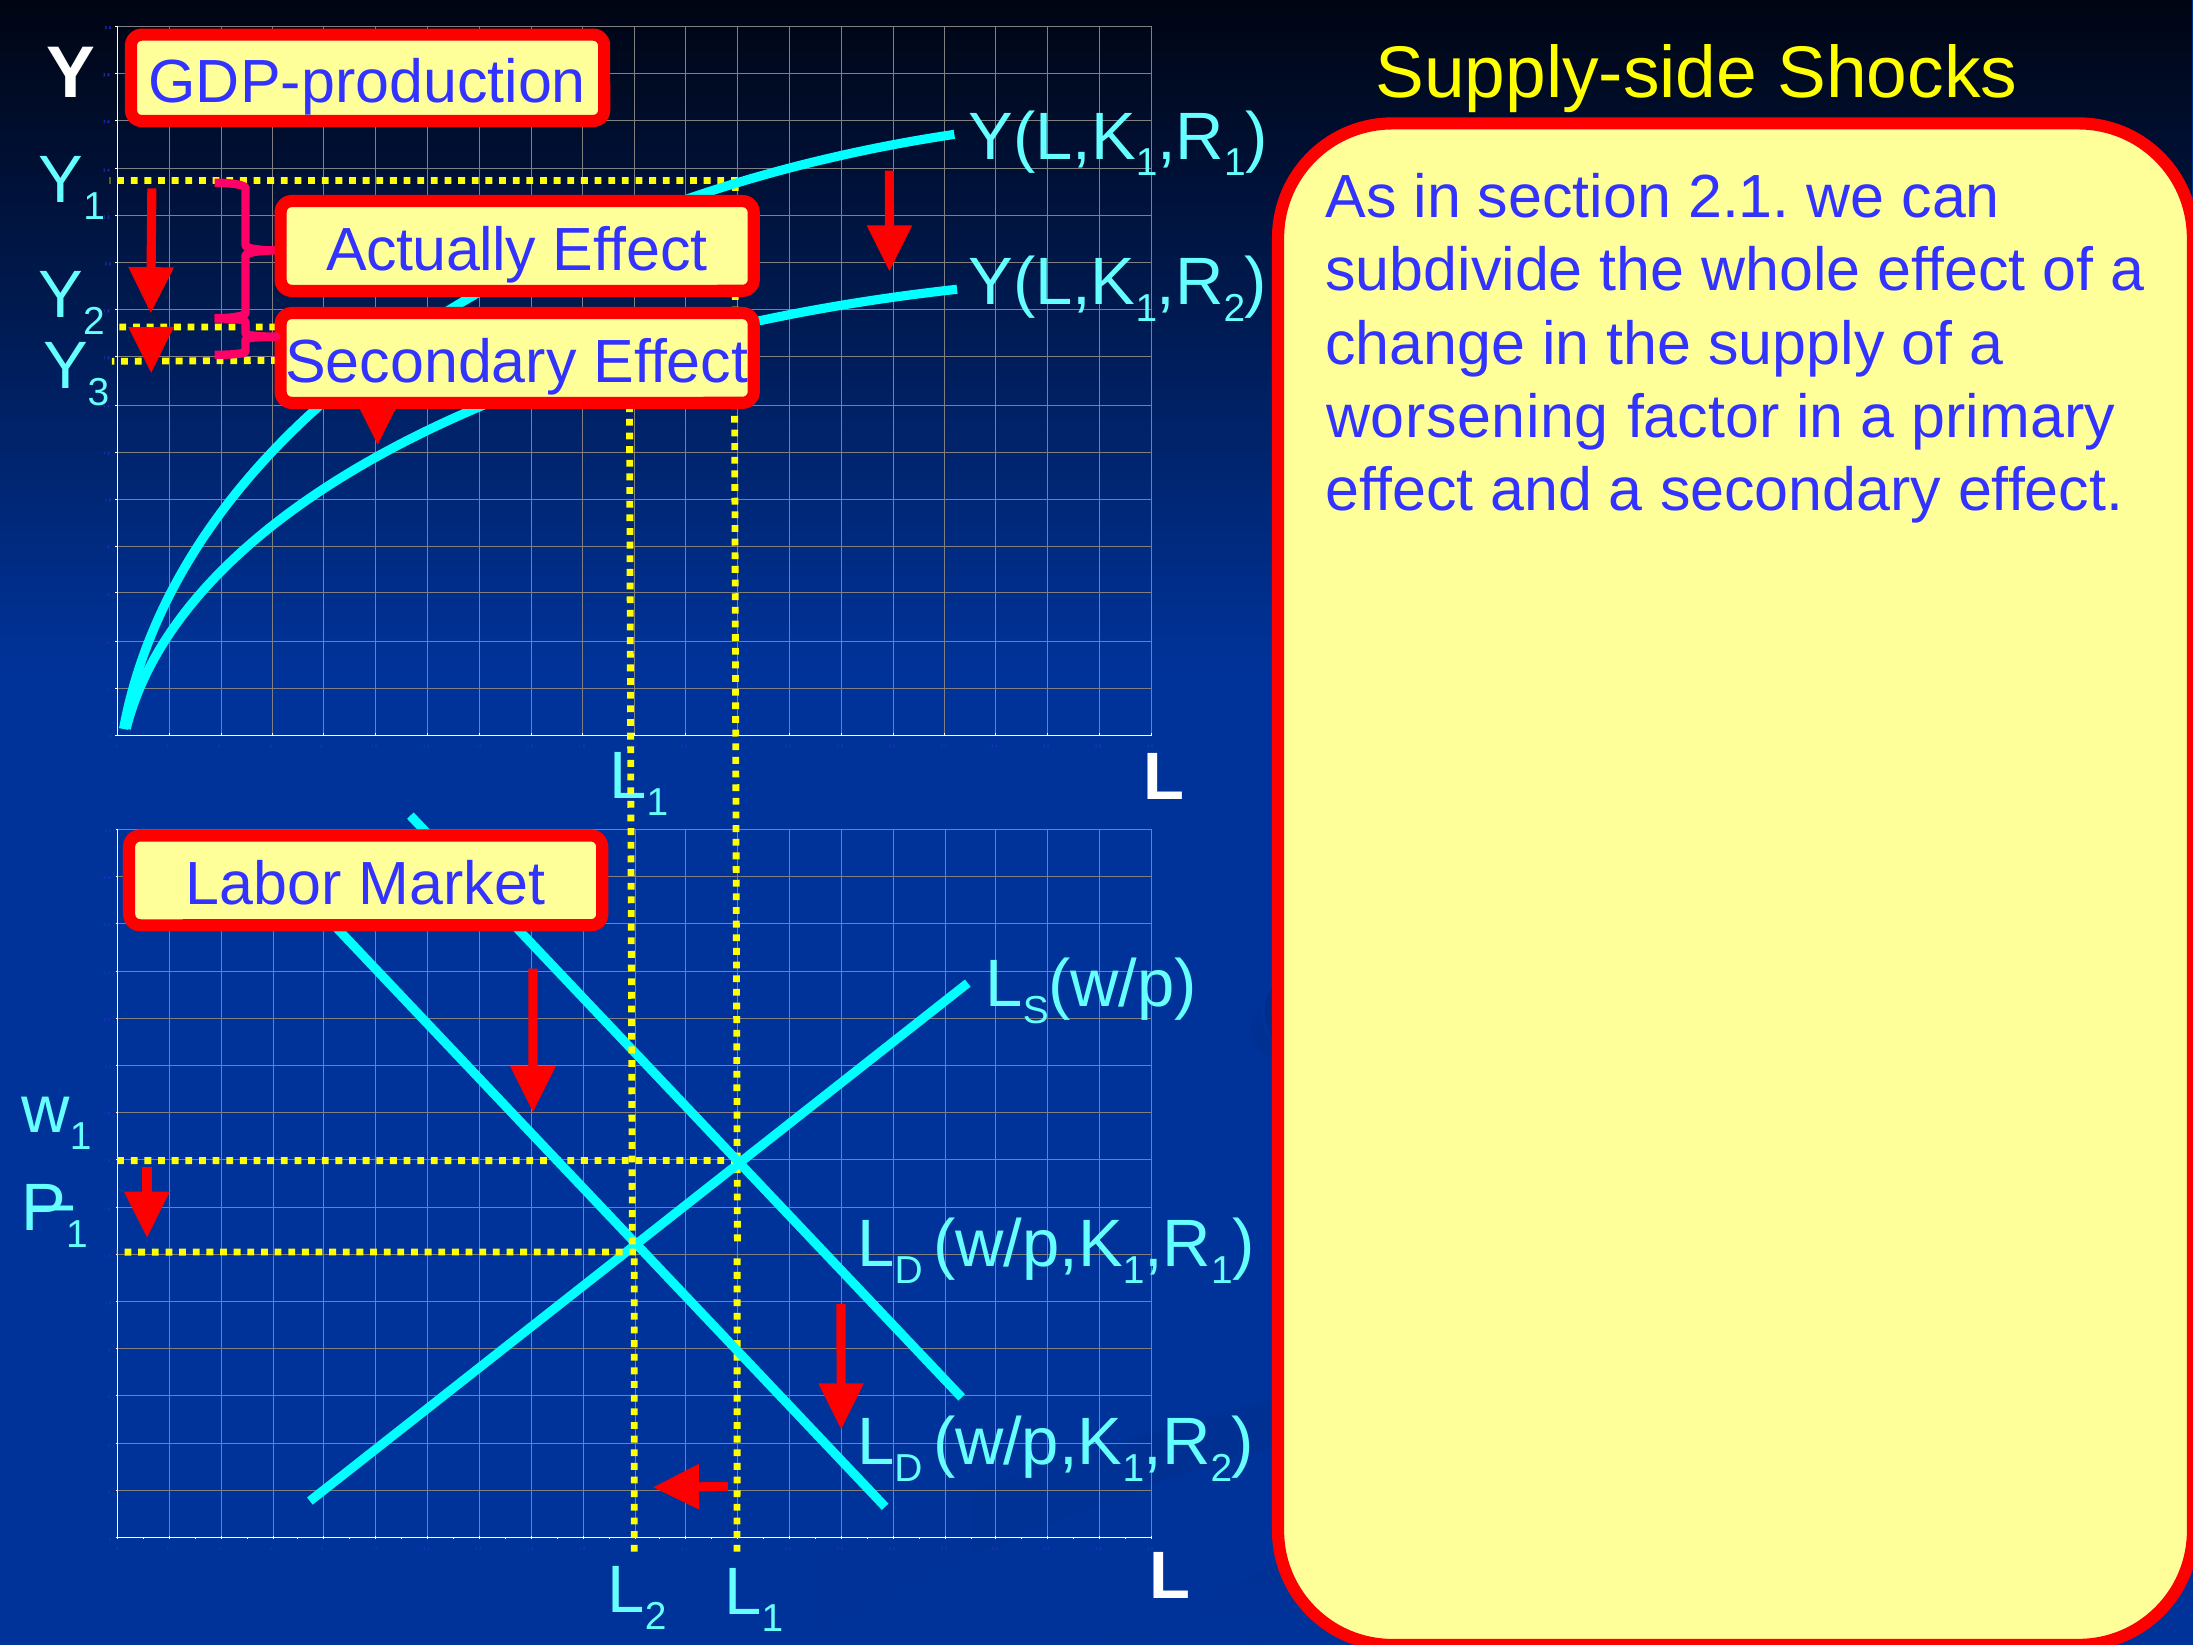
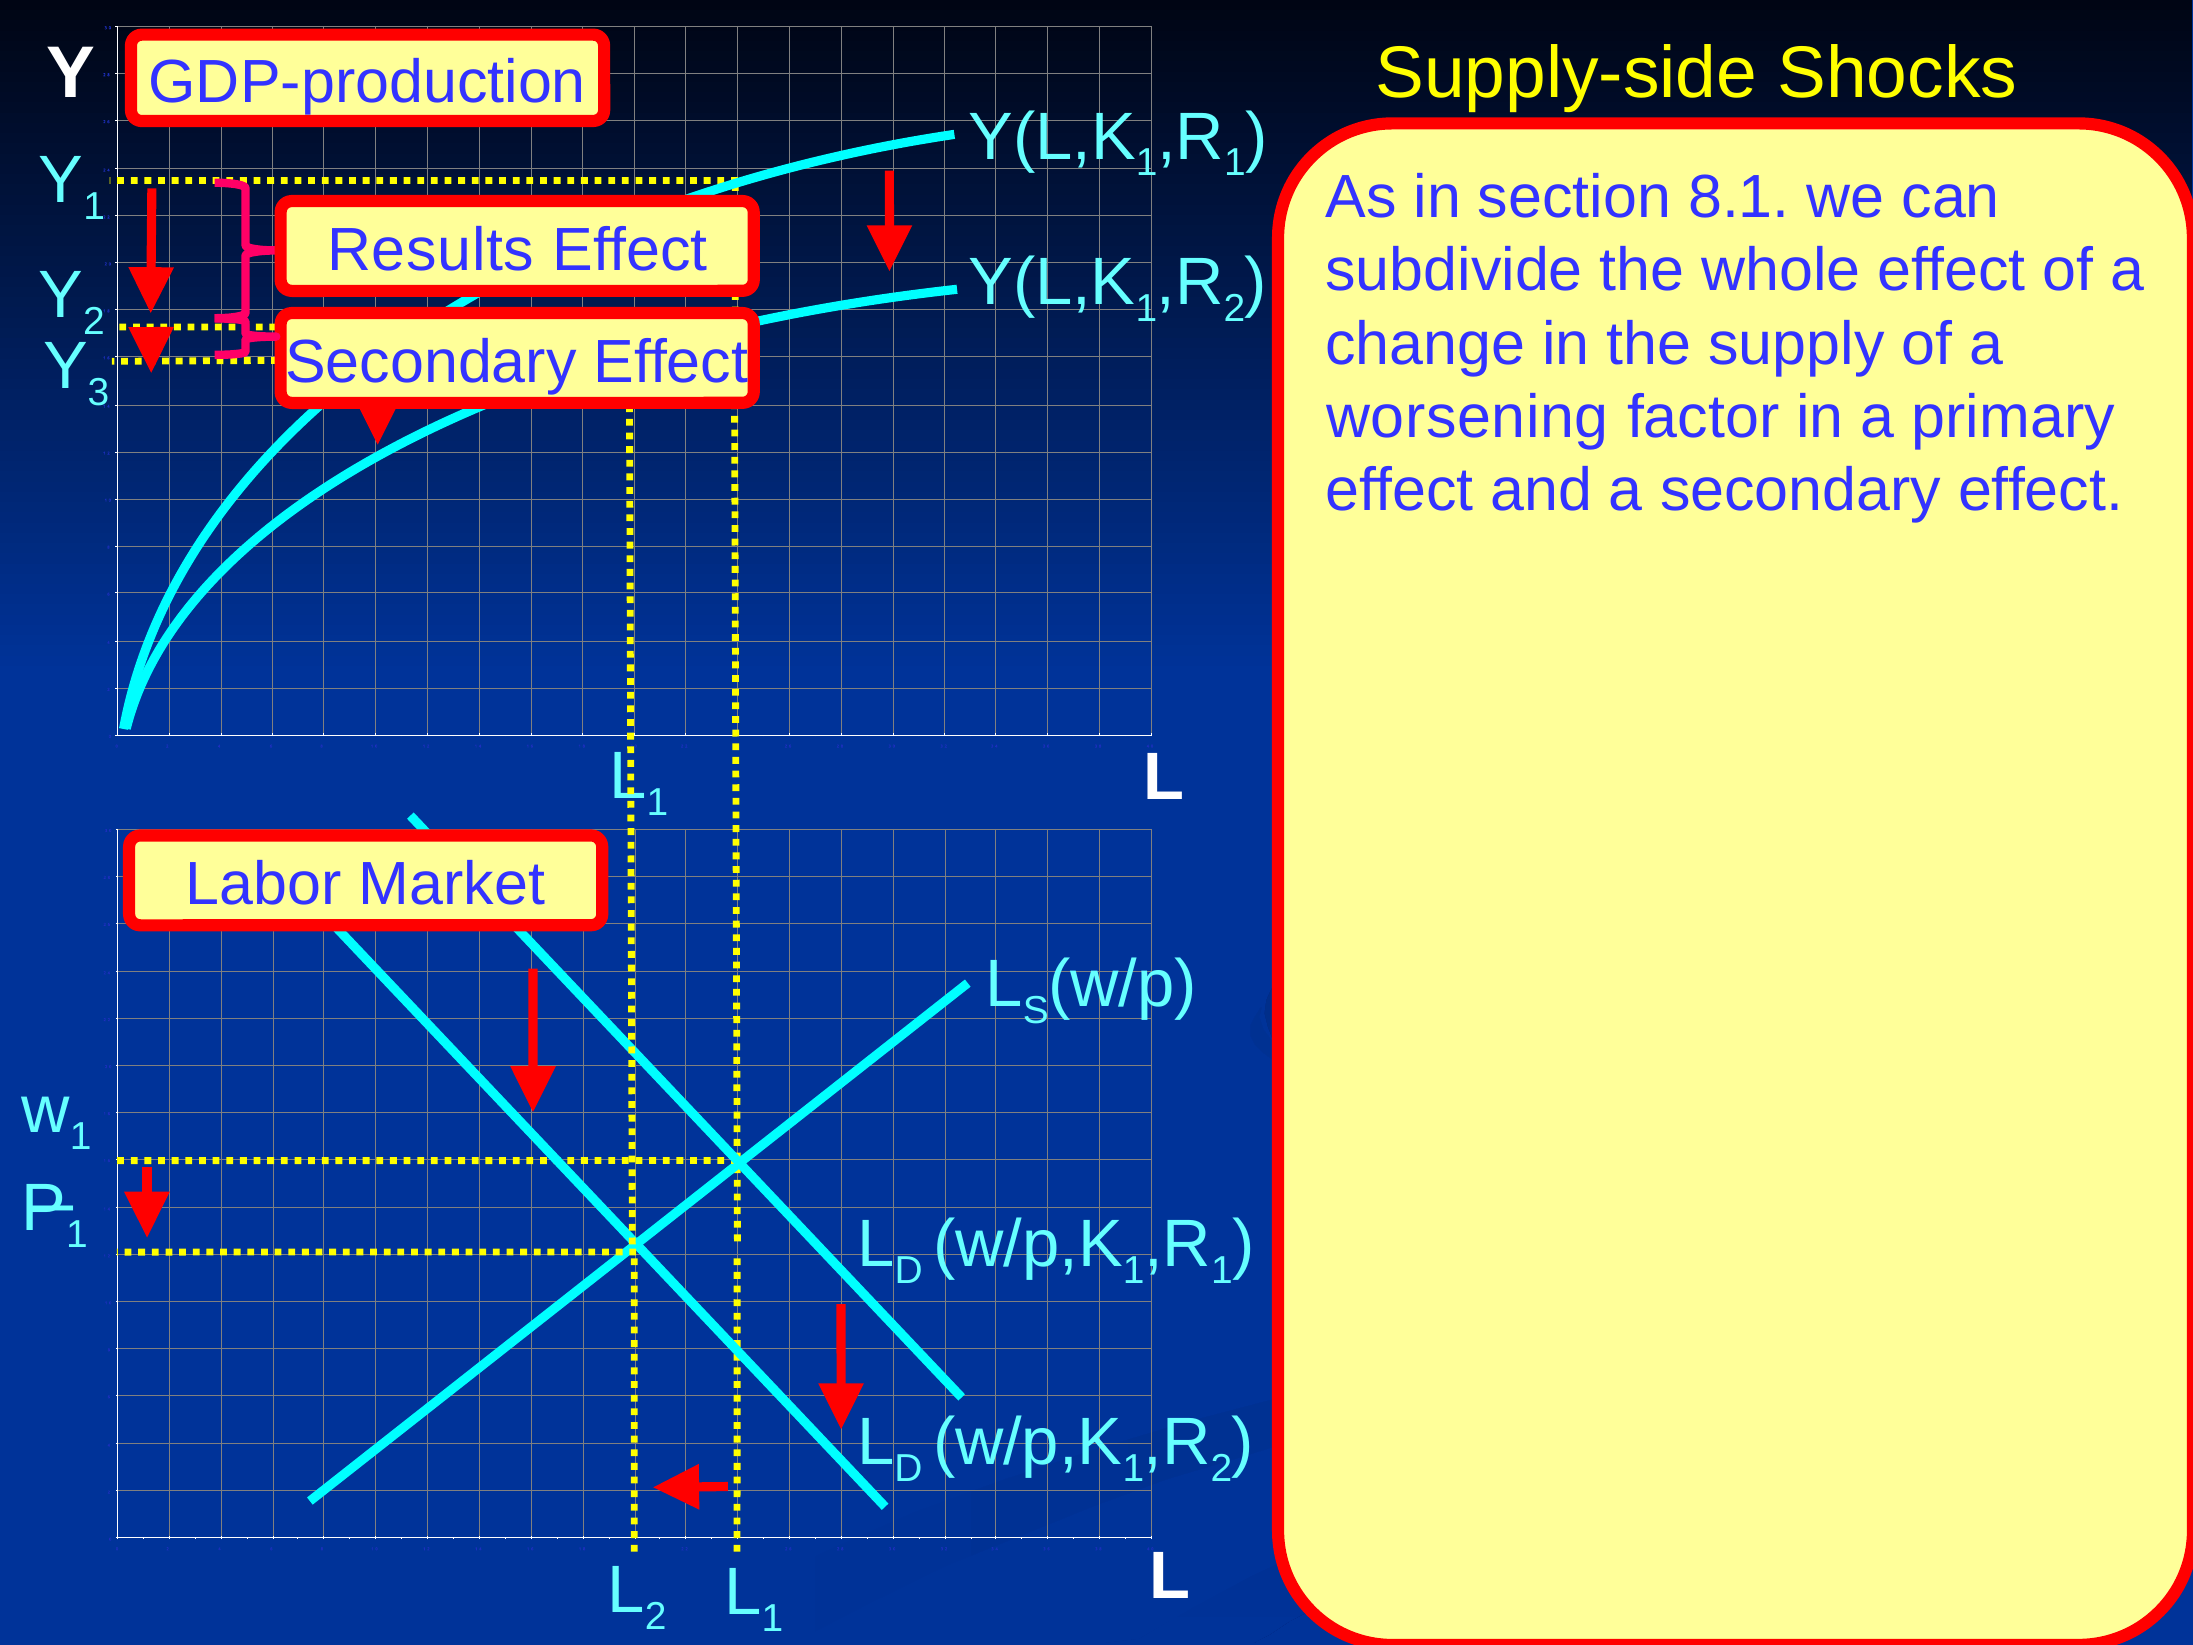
2.1: 2.1 -> 8.1
Actually: Actually -> Results
